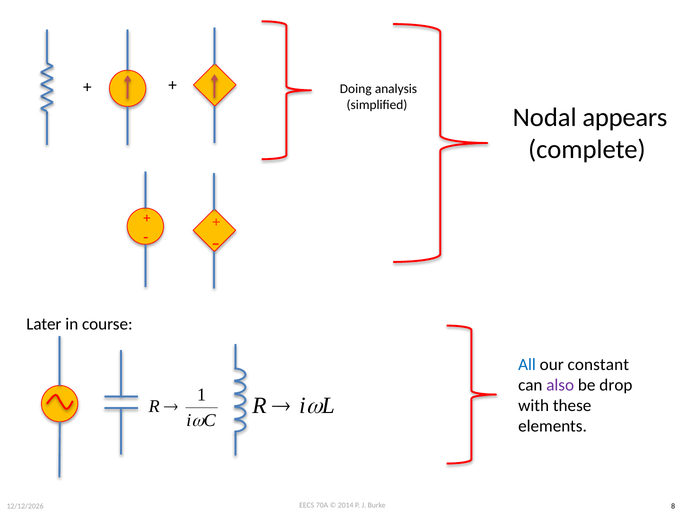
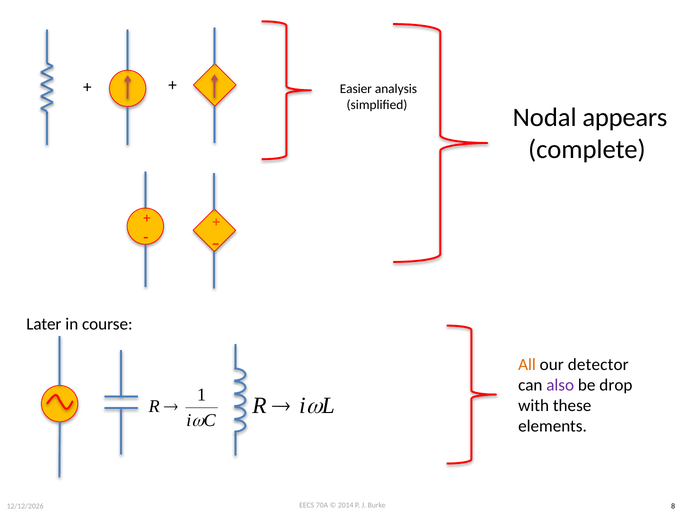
Doing: Doing -> Easier
All colour: blue -> orange
constant: constant -> detector
